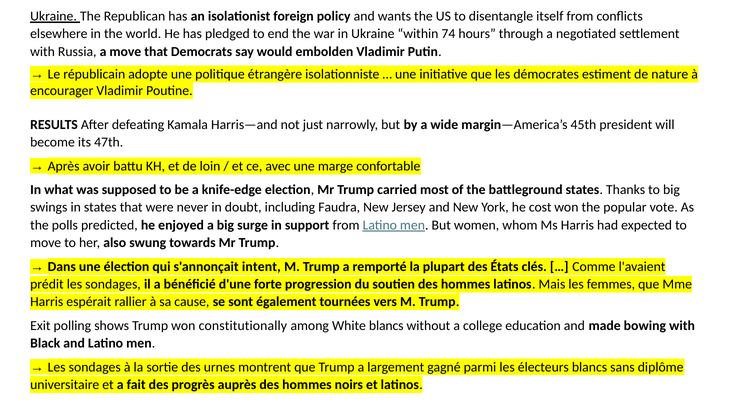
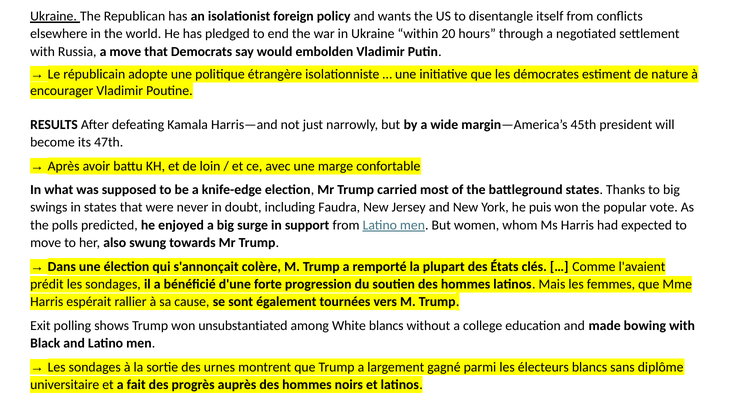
74: 74 -> 20
cost: cost -> puis
intent: intent -> colère
constitutionally: constitutionally -> unsubstantiated
